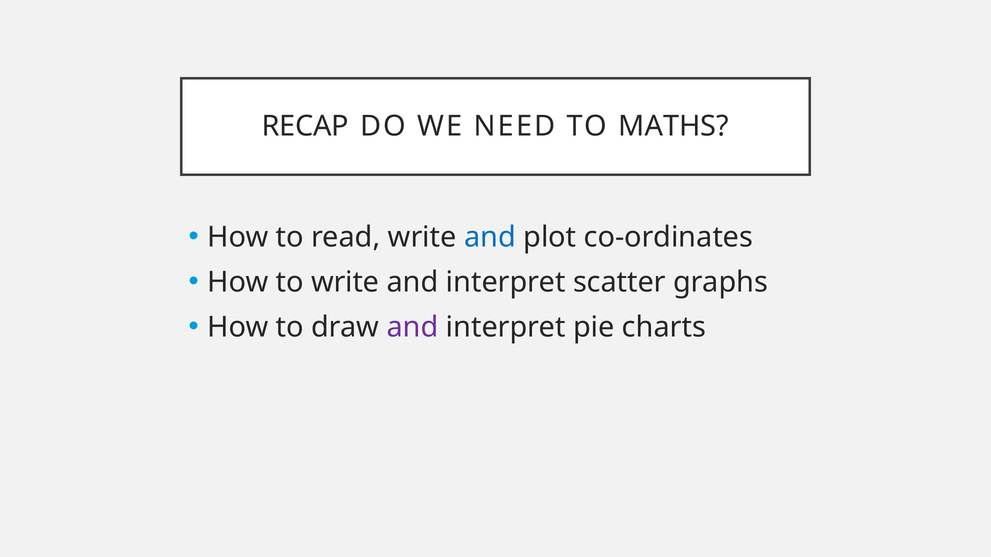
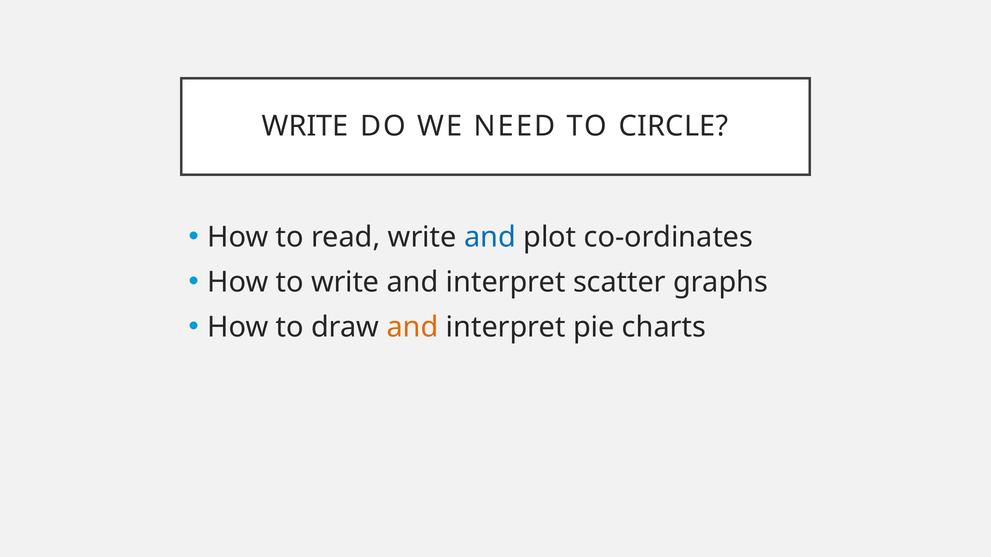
RECAP at (305, 127): RECAP -> WRITE
MATHS: MATHS -> CIRCLE
and at (412, 327) colour: purple -> orange
